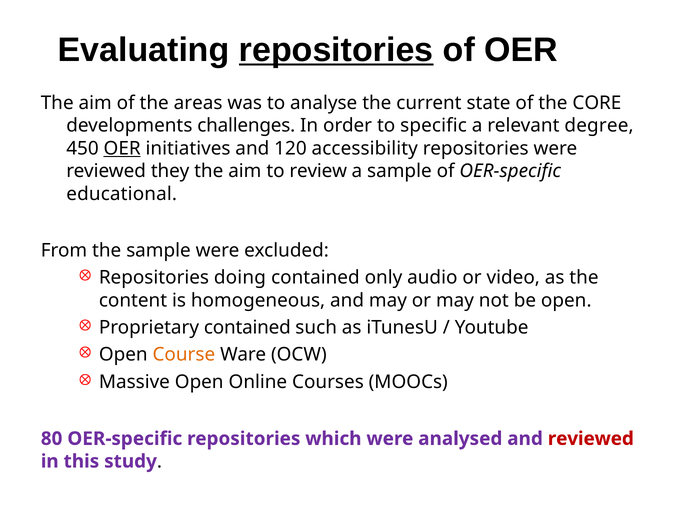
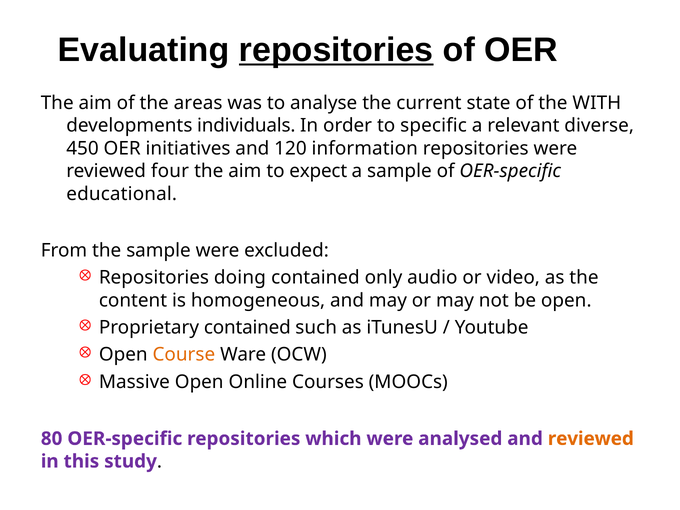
CORE: CORE -> WITH
challenges: challenges -> individuals
degree: degree -> diverse
OER at (122, 148) underline: present -> none
accessibility: accessibility -> information
they: they -> four
review: review -> expect
reviewed at (591, 439) colour: red -> orange
